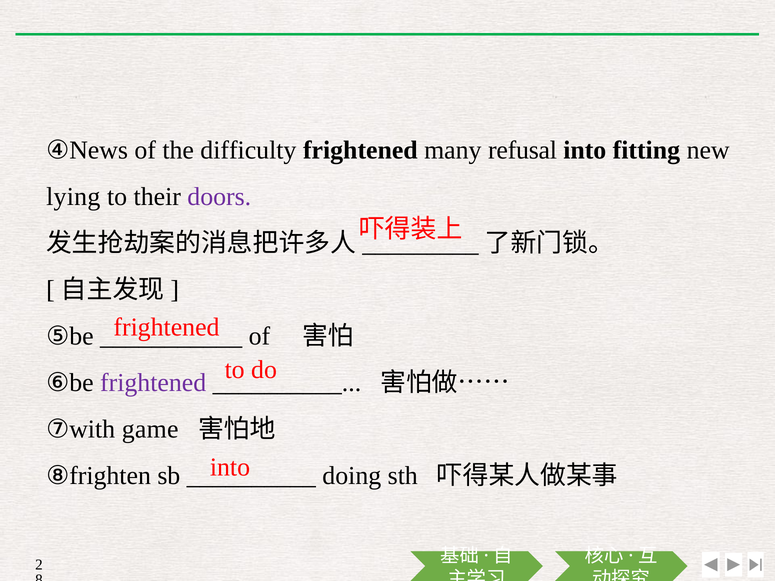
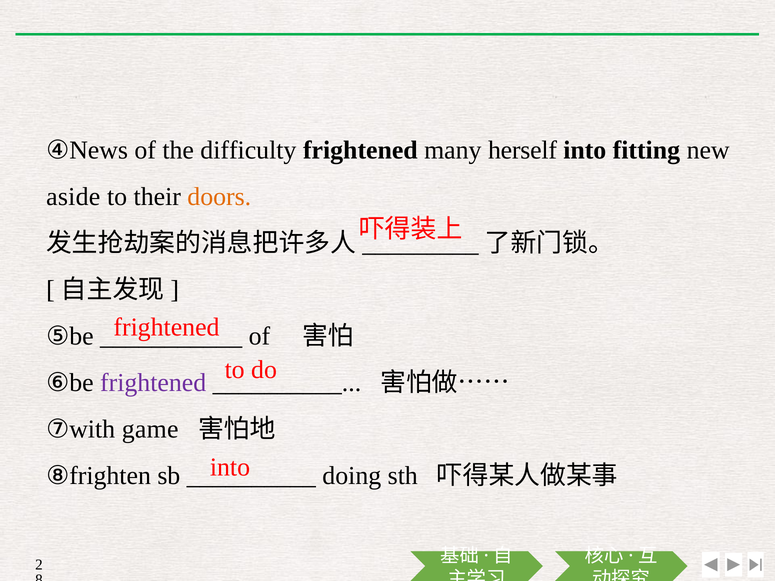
refusal: refusal -> herself
lying: lying -> aside
doors colour: purple -> orange
